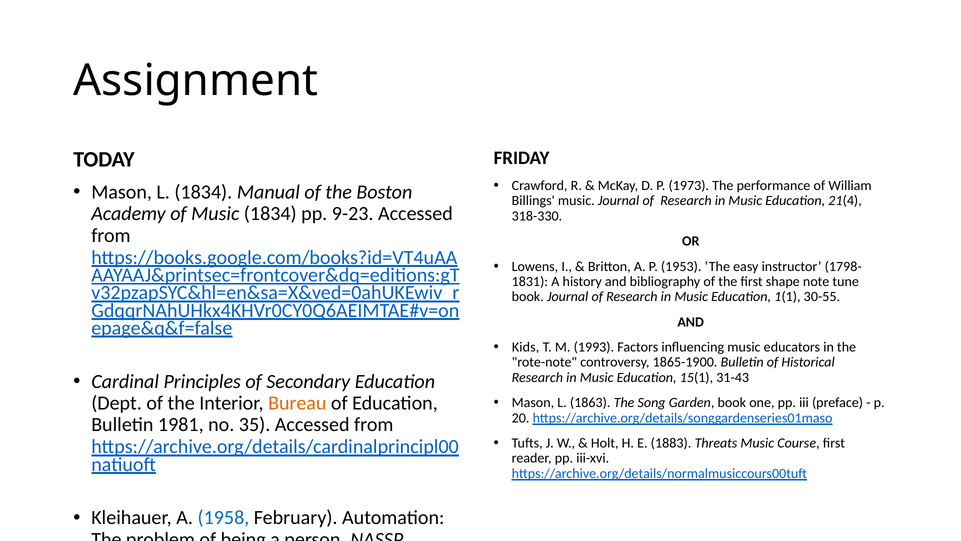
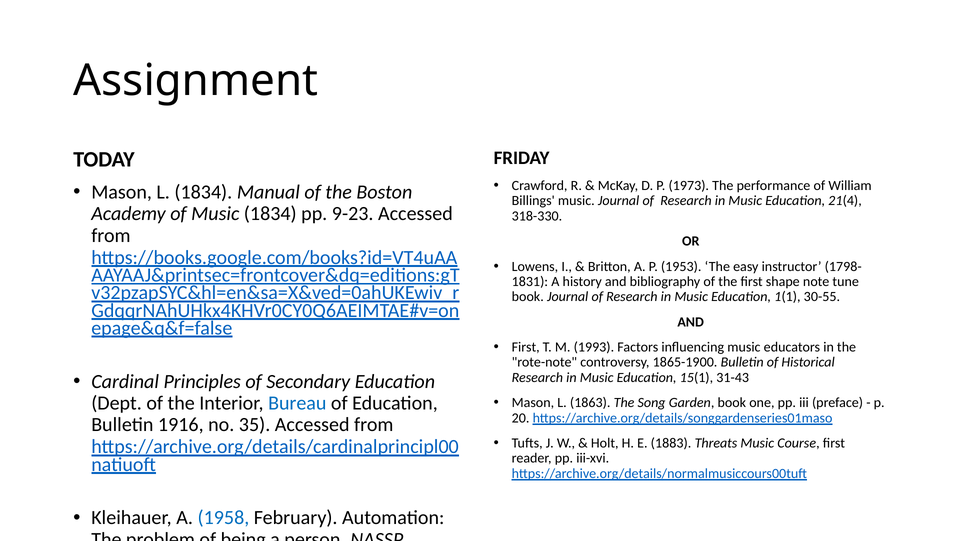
Kids at (526, 347): Kids -> First
Bureau colour: orange -> blue
1981: 1981 -> 1916
